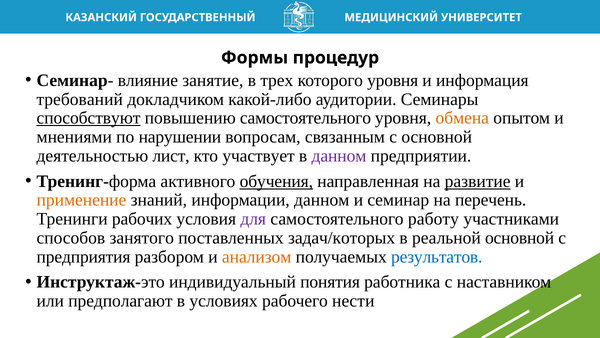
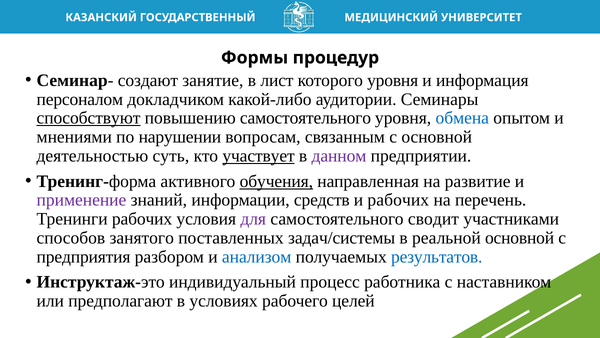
влияние: влияние -> создают
трех: трех -> лист
требований: требований -> персоналом
обмена colour: orange -> blue
лист: лист -> суть
участвует underline: none -> present
развитие underline: present -> none
применение colour: orange -> purple
информации данном: данном -> средств
и семинар: семинар -> рабочих
работу: работу -> сводит
задач/которых: задач/которых -> задач/системы
анализом colour: orange -> blue
понятия: понятия -> процесс
нести: нести -> целей
